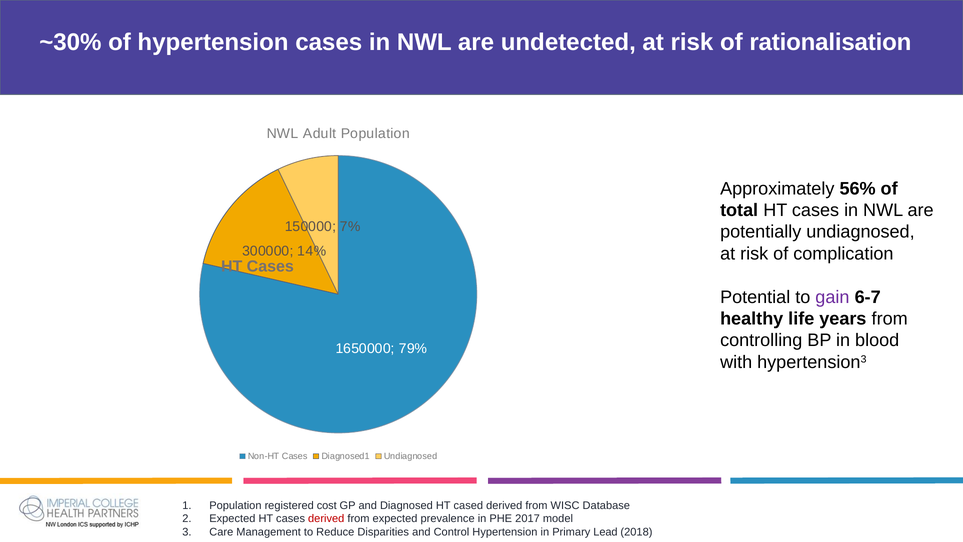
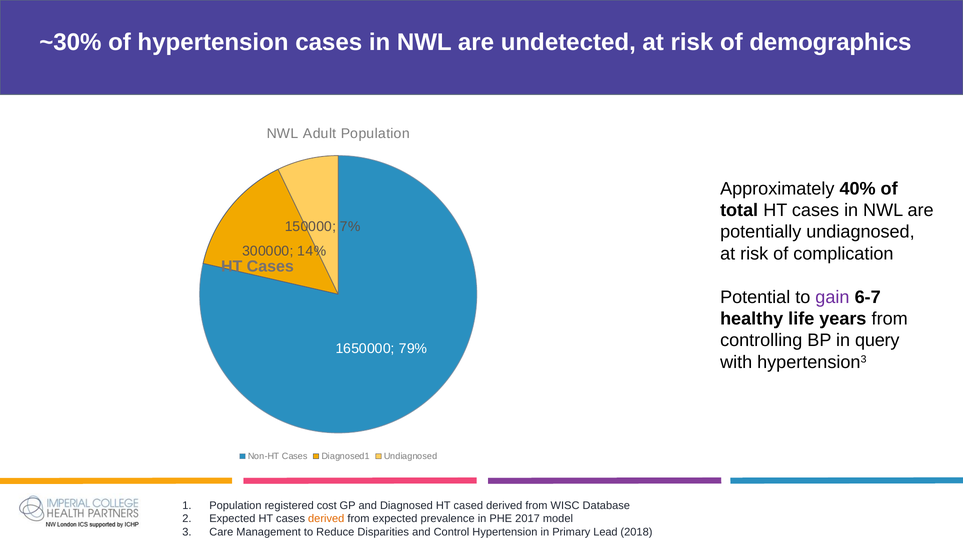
rationalisation: rationalisation -> demographics
56%: 56% -> 40%
blood: blood -> query
derived at (326, 518) colour: red -> orange
